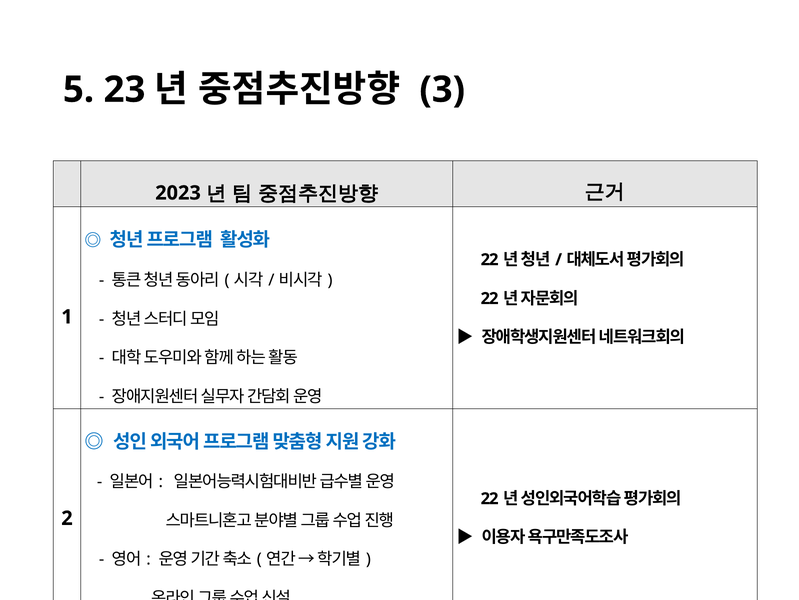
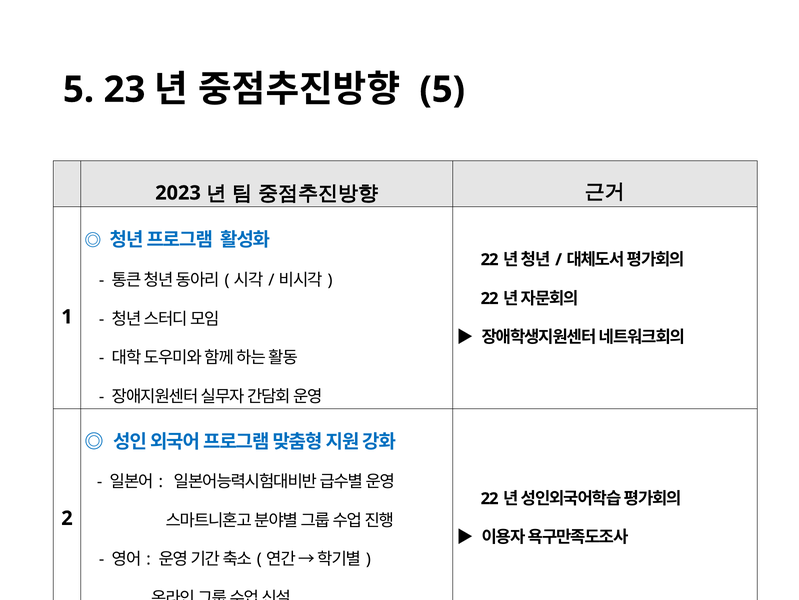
3 at (442, 90): 3 -> 5
